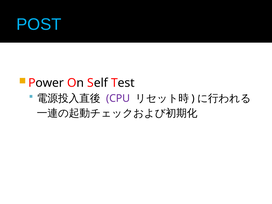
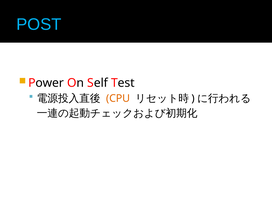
CPU colour: purple -> orange
